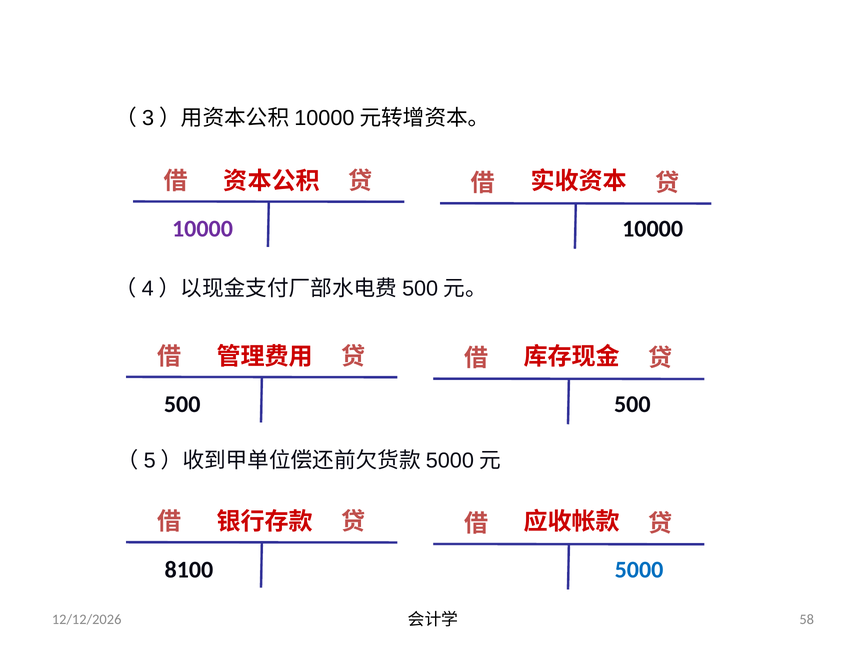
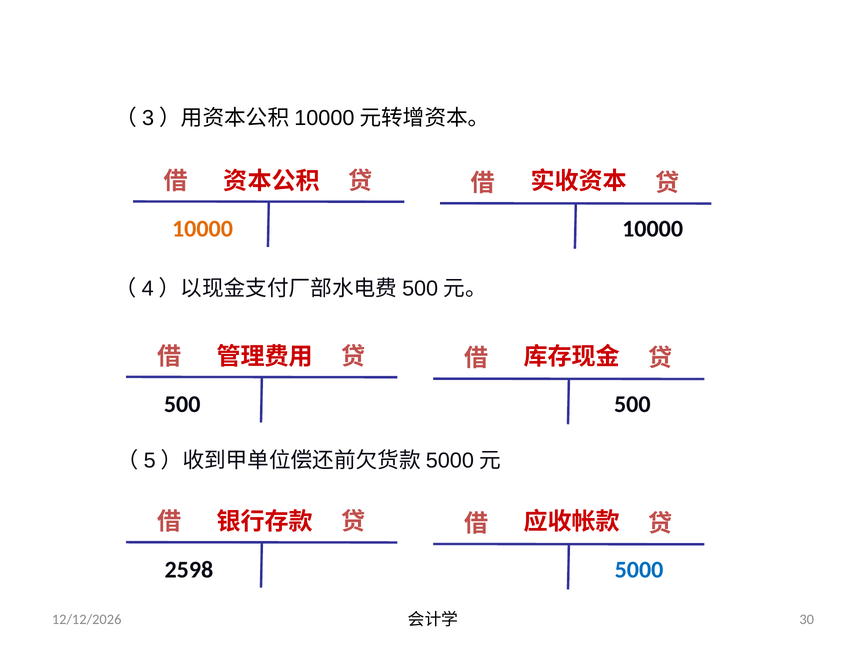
10000 at (203, 229) colour: purple -> orange
8100: 8100 -> 2598
58: 58 -> 30
